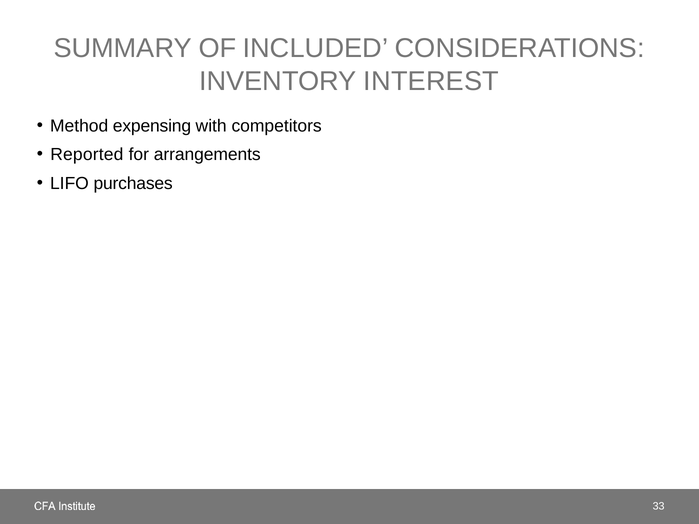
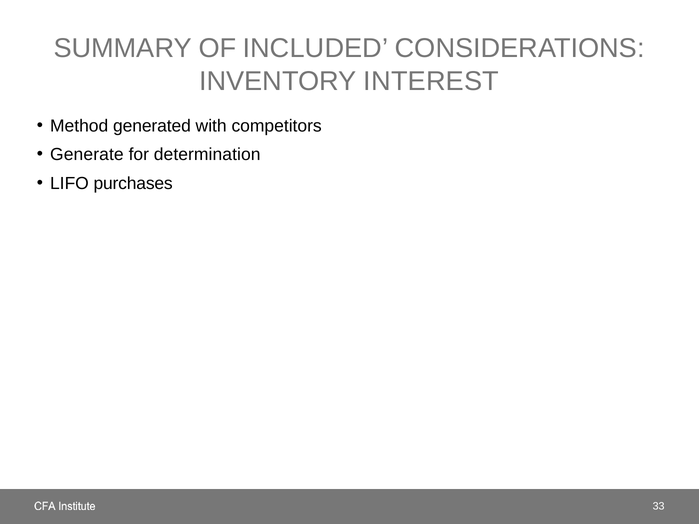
expensing: expensing -> generated
Reported: Reported -> Generate
arrangements: arrangements -> determination
